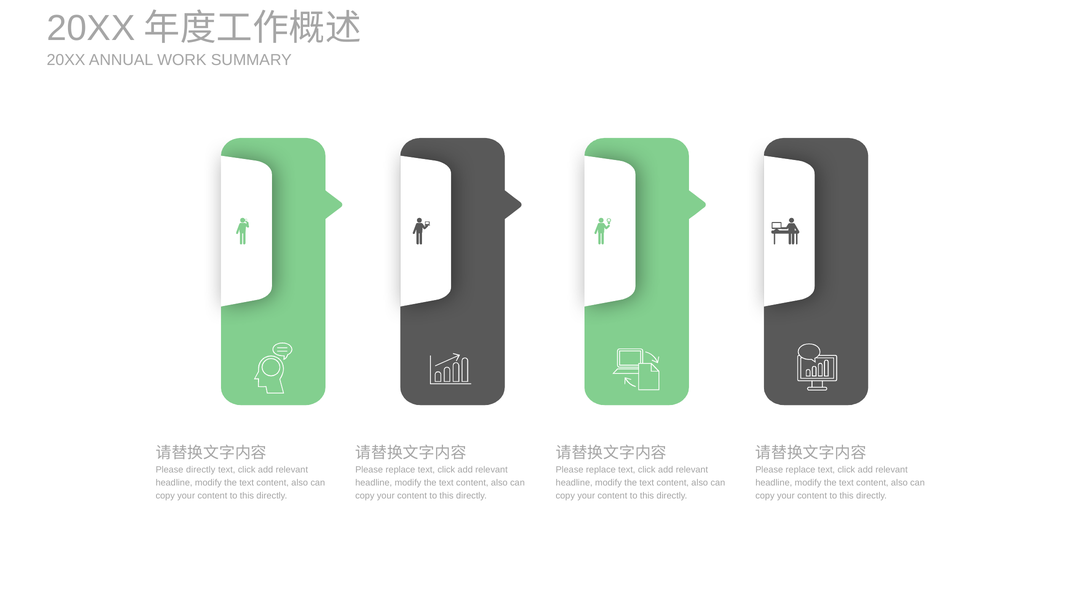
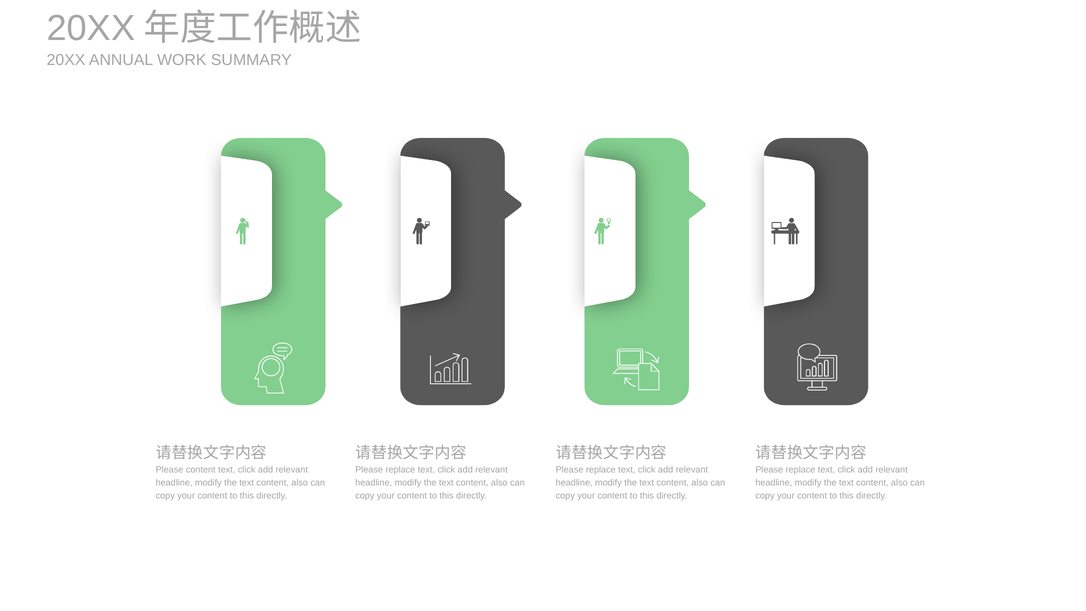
Please directly: directly -> content
